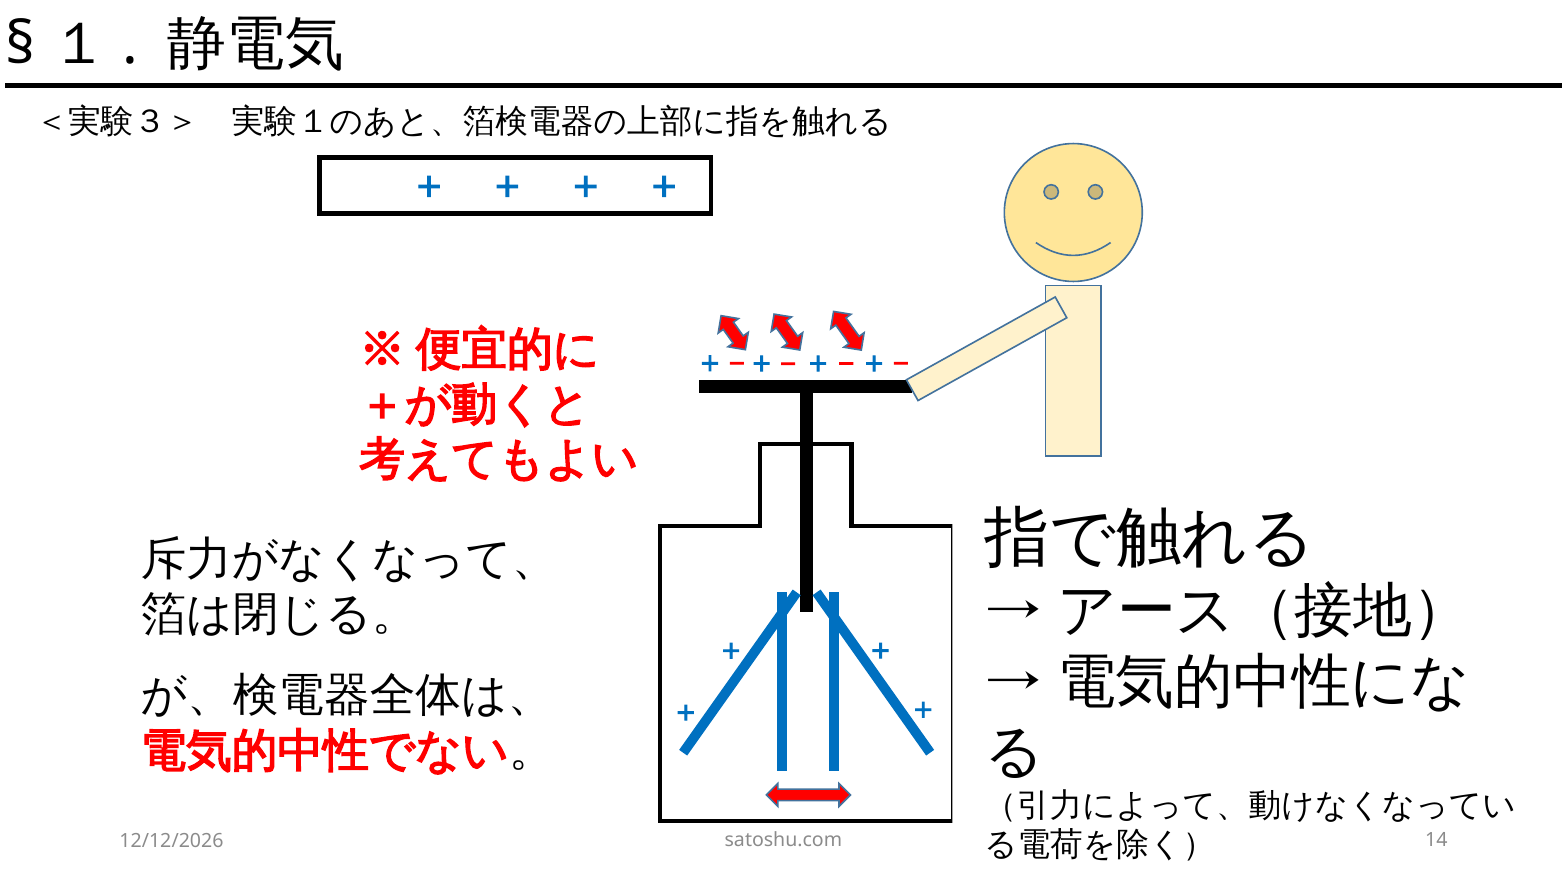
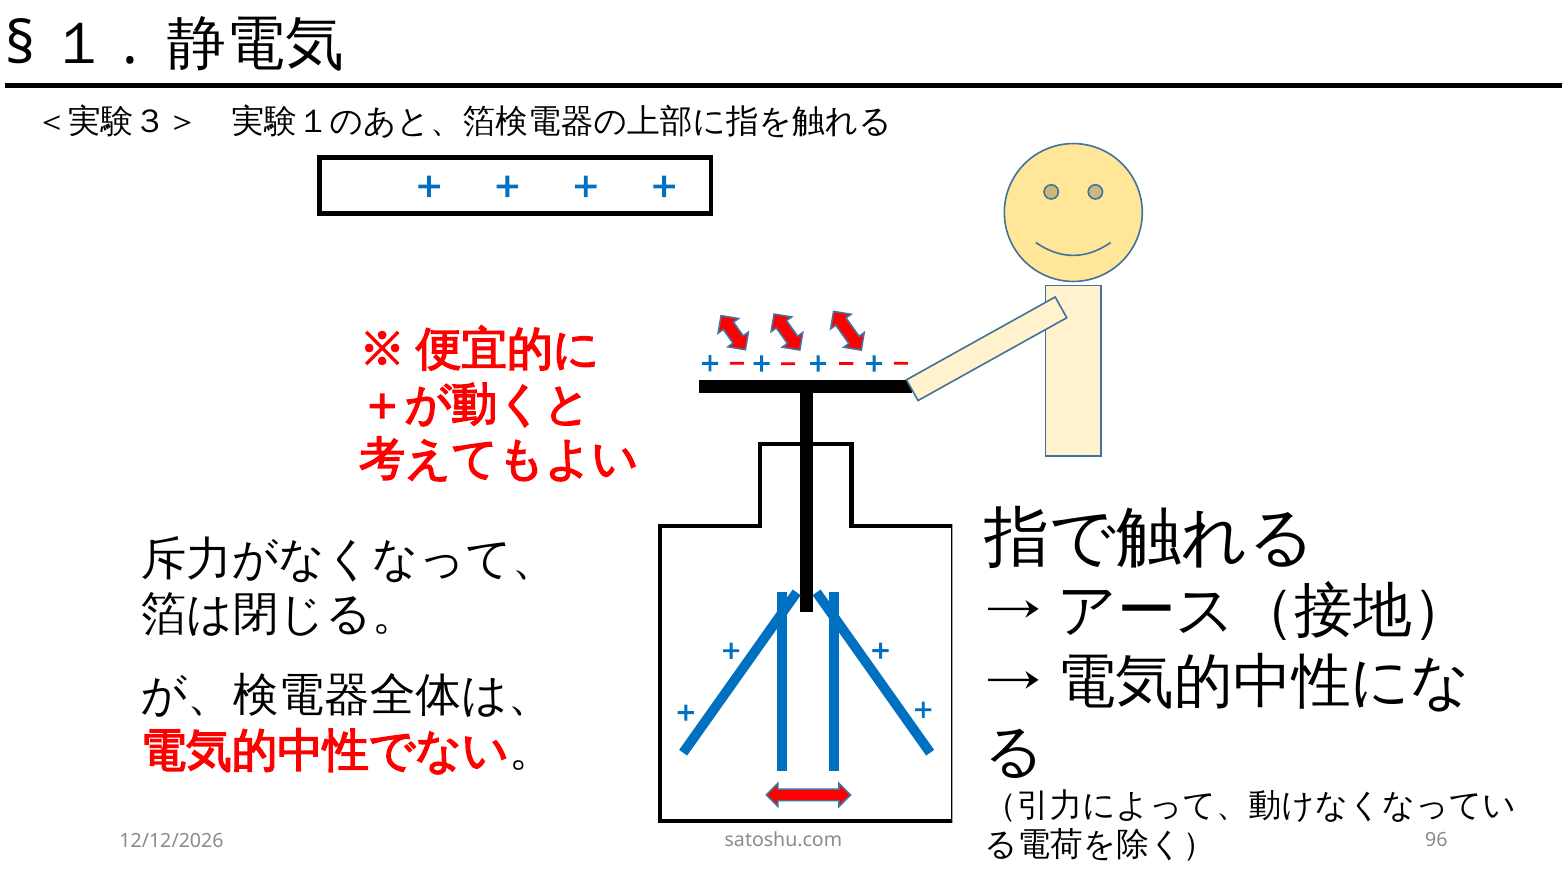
14: 14 -> 96
